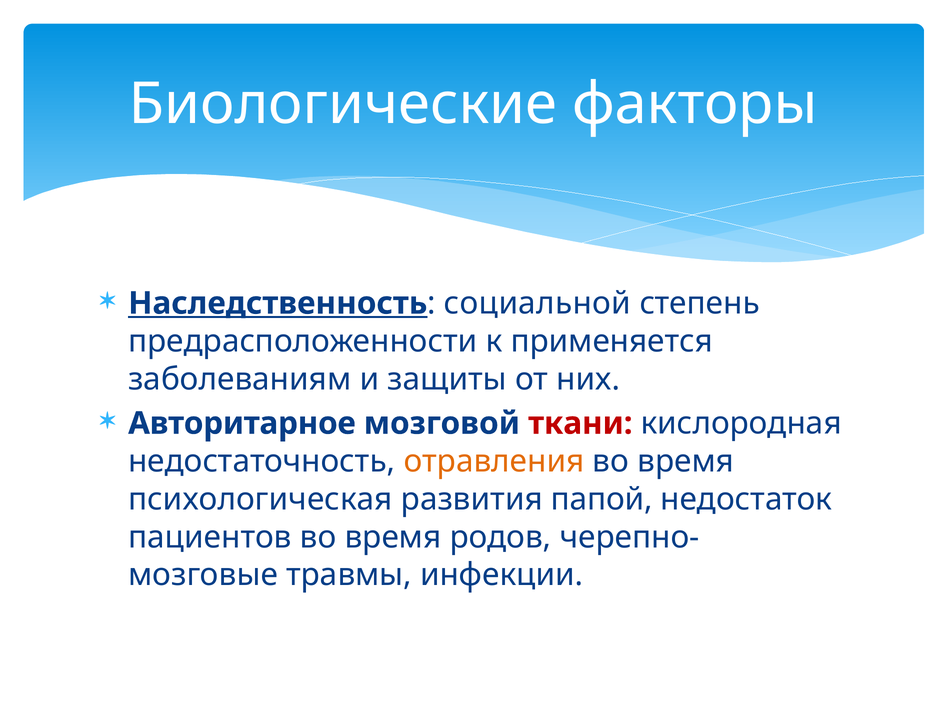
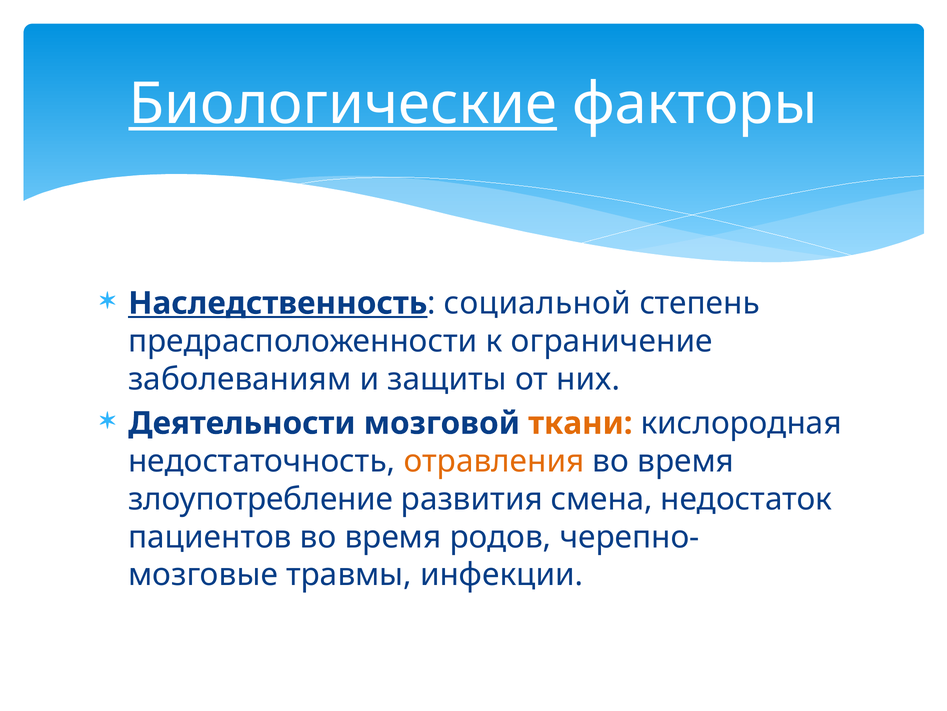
Биологические underline: none -> present
применяется: применяется -> ограничение
Авторитарное: Авторитарное -> Деятельности
ткани colour: red -> orange
психологическая: психологическая -> злоупотребление
папой: папой -> смена
